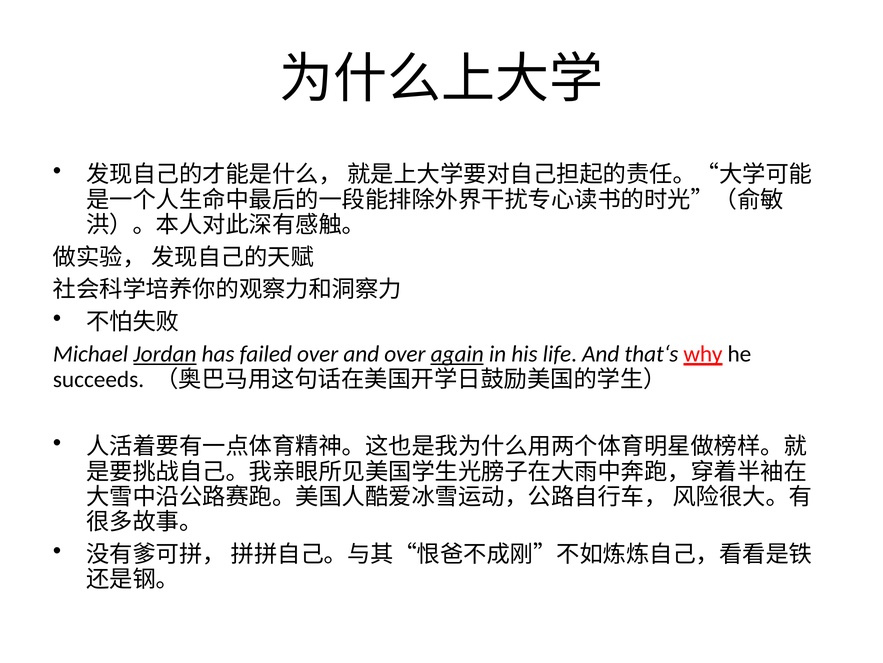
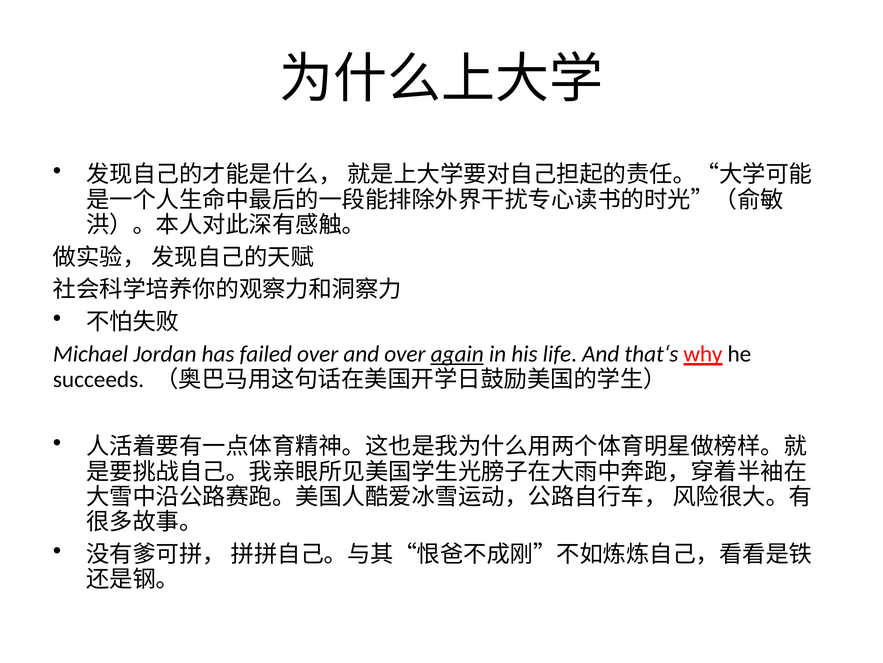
Jordan underline: present -> none
